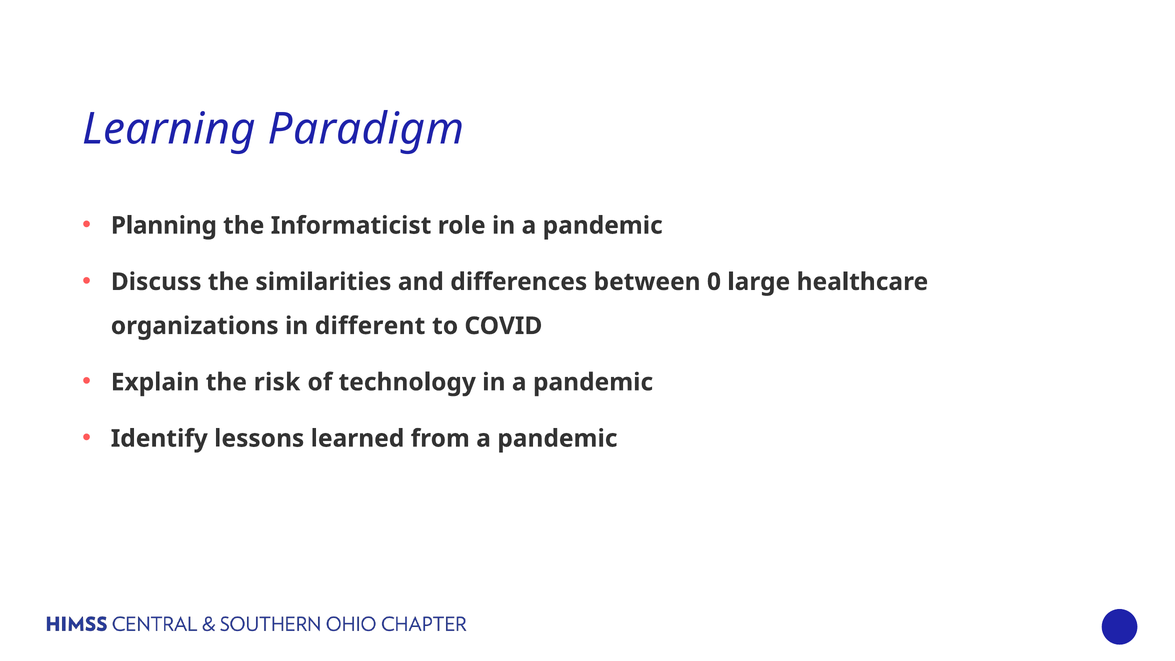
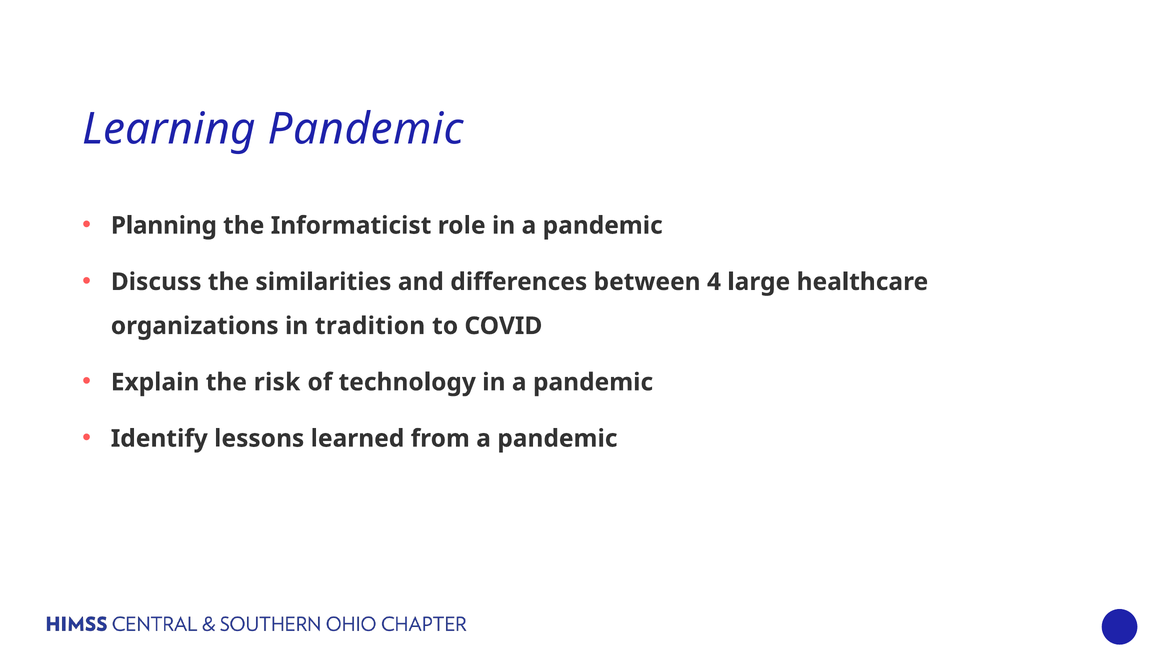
Learning Paradigm: Paradigm -> Pandemic
0: 0 -> 4
different: different -> tradition
